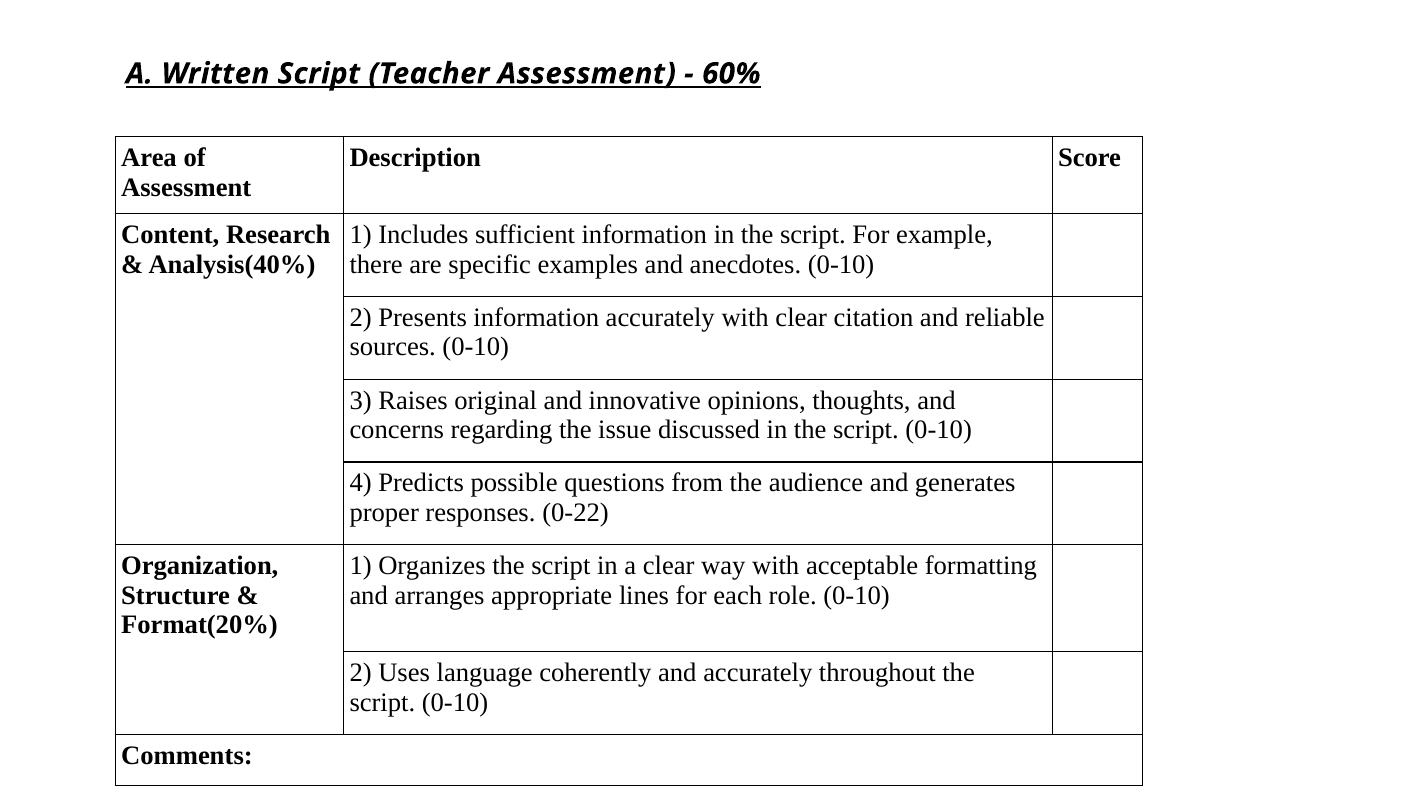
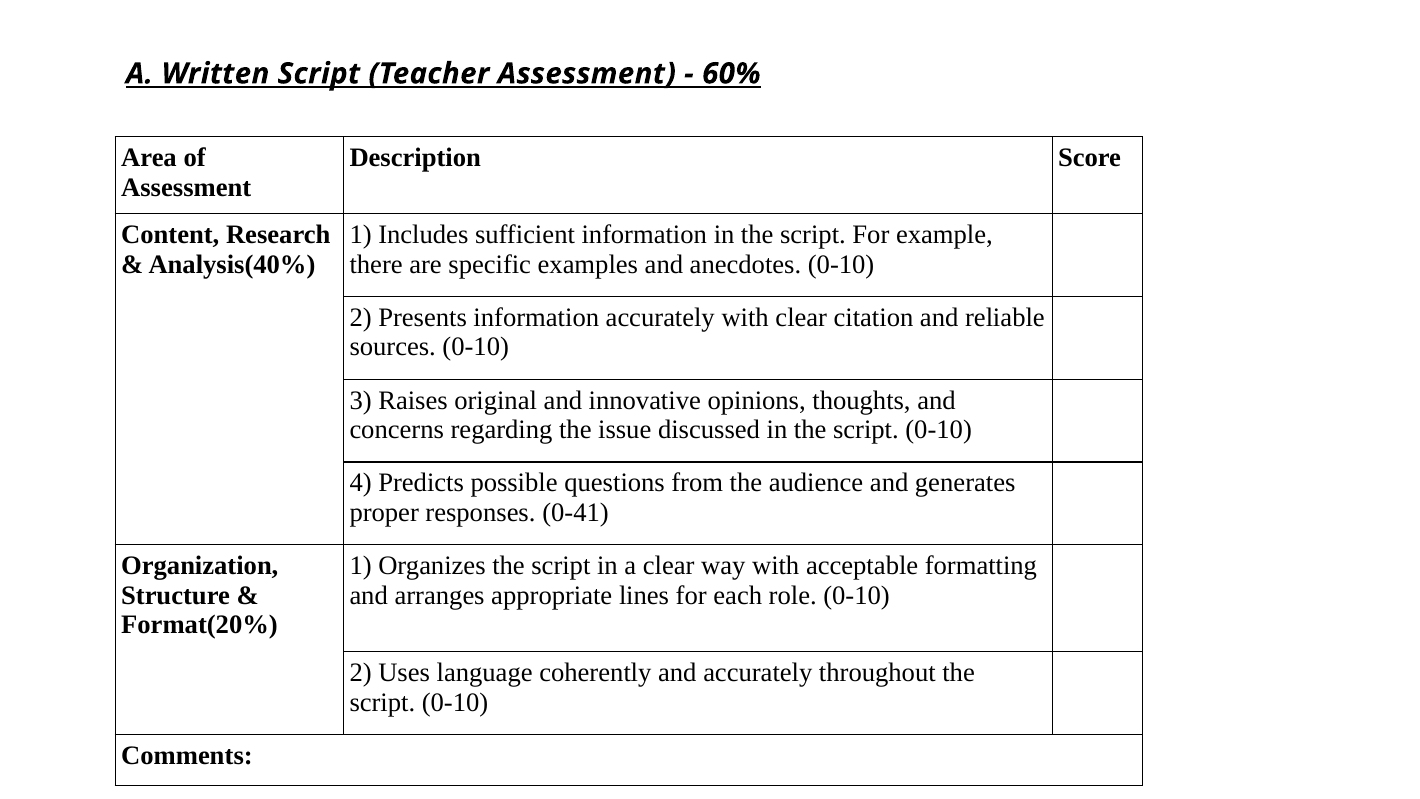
0-22: 0-22 -> 0-41
